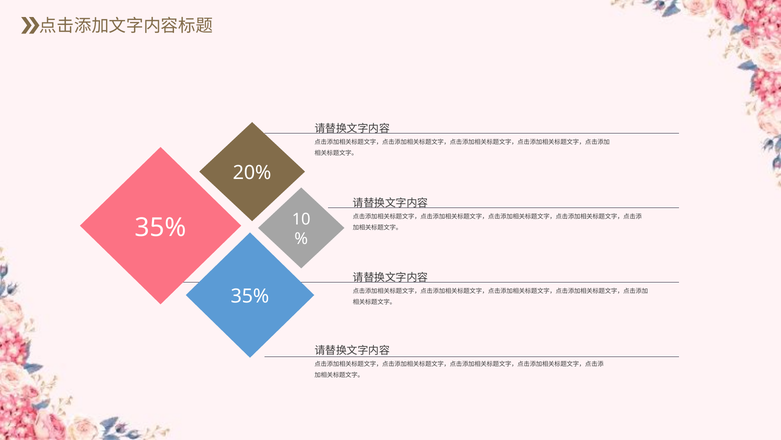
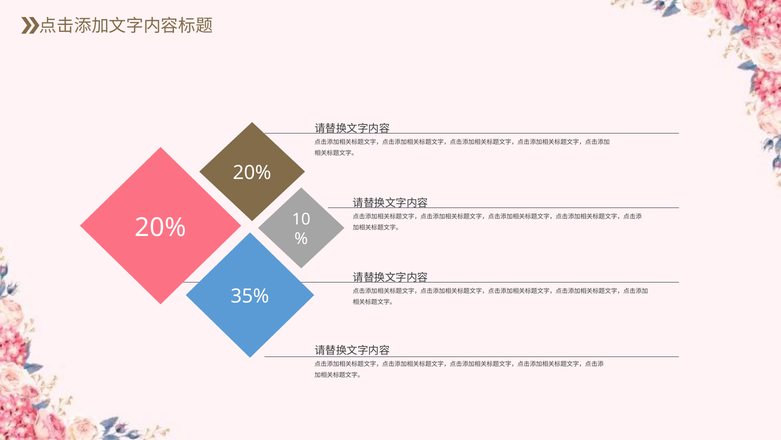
35% at (161, 227): 35% -> 20%
